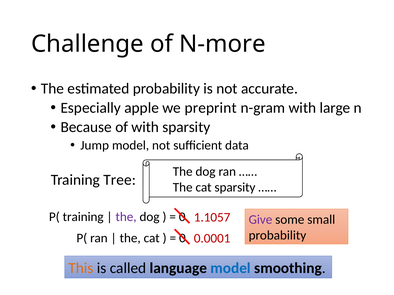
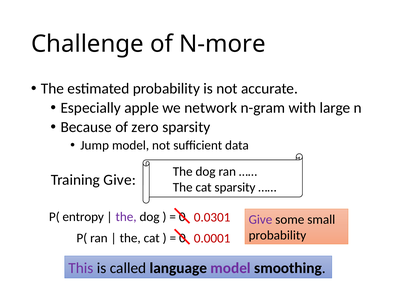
preprint: preprint -> network
of with: with -> zero
Training Tree: Tree -> Give
P( training: training -> entropy
1.1057: 1.1057 -> 0.0301
This colour: orange -> purple
model at (231, 269) colour: blue -> purple
